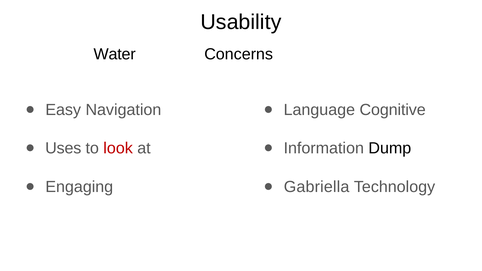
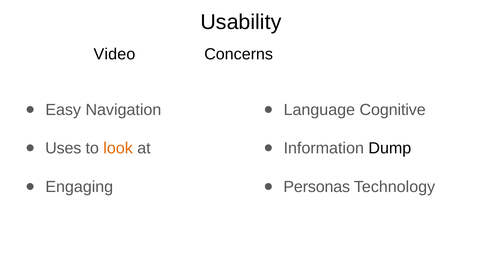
Water: Water -> Video
look colour: red -> orange
Gabriella: Gabriella -> Personas
